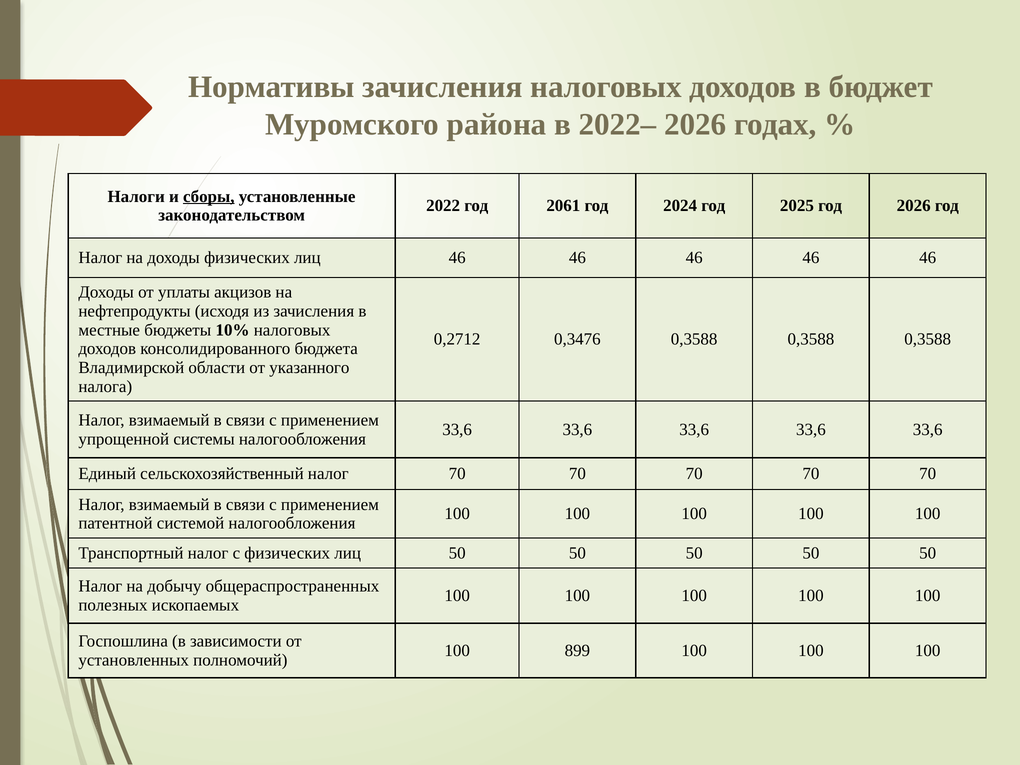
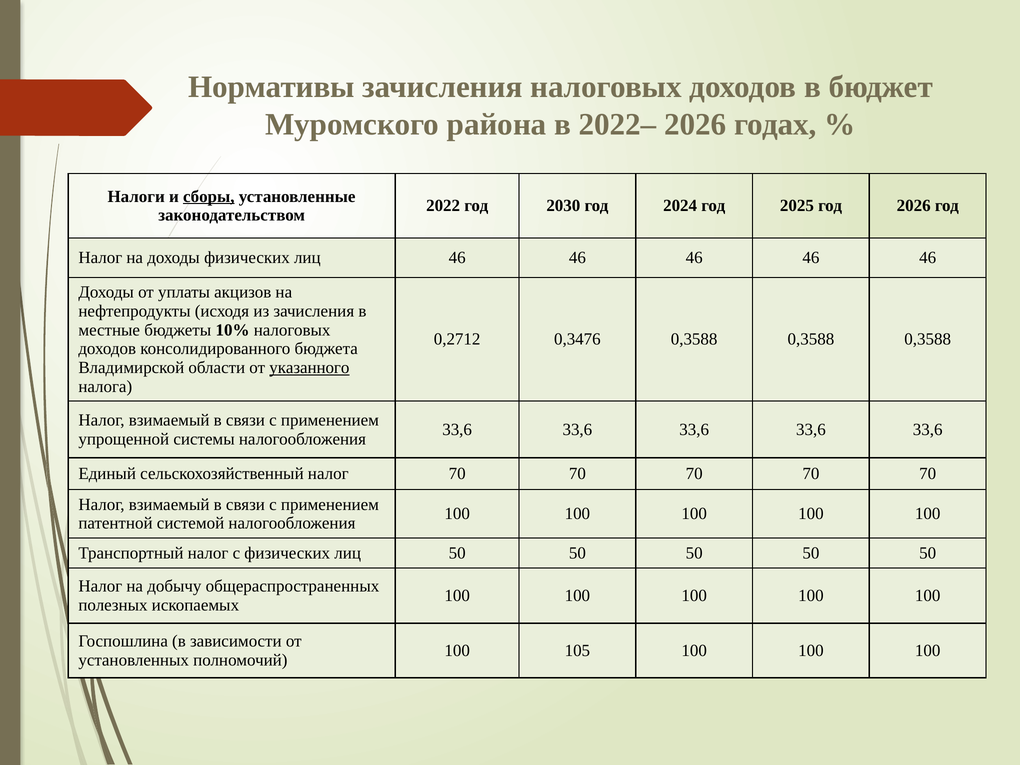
2061: 2061 -> 2030
указанного underline: none -> present
899: 899 -> 105
